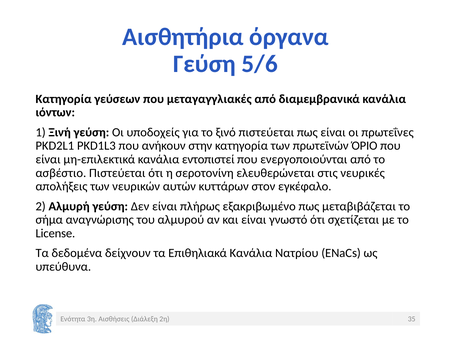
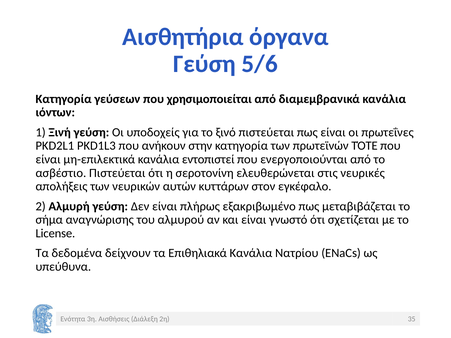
μεταγαγγλιακές: μεταγαγγλιακές -> χρησιμοποιείται
ΌΡΙΟ: ΌΡΙΟ -> ΤΌΤΕ
